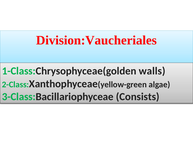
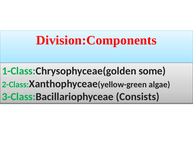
Division:Vaucheriales: Division:Vaucheriales -> Division:Components
walls: walls -> some
